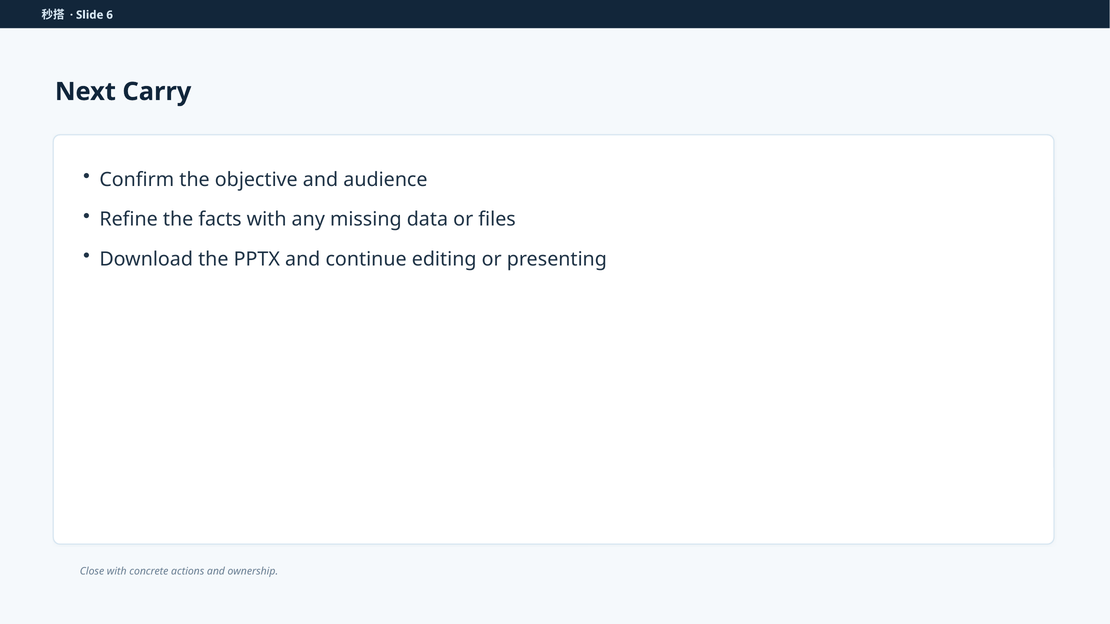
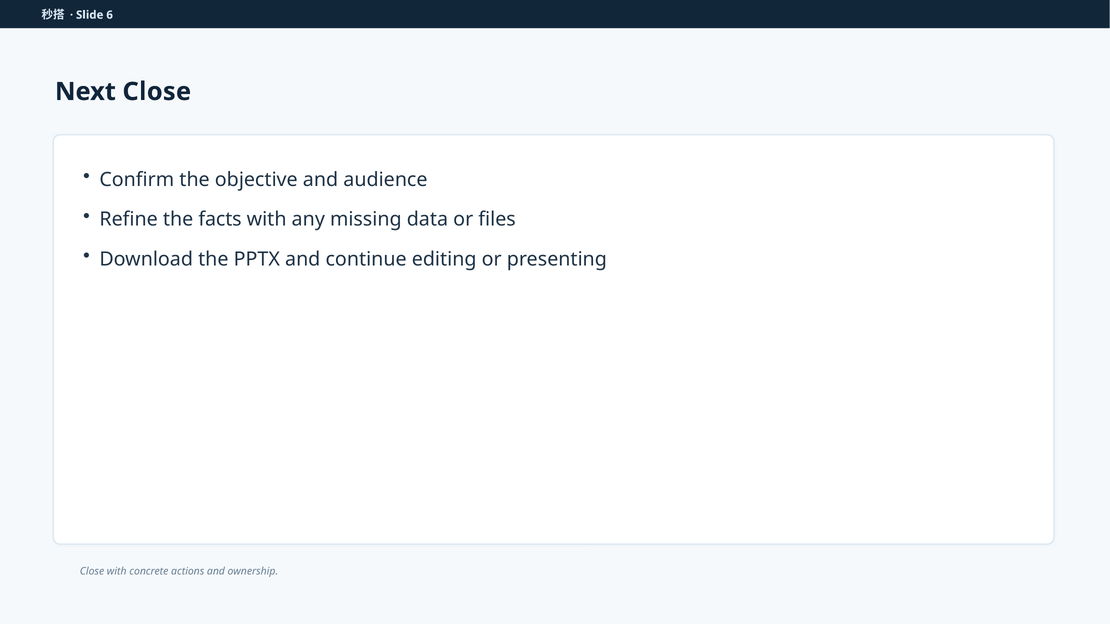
Next Carry: Carry -> Close
